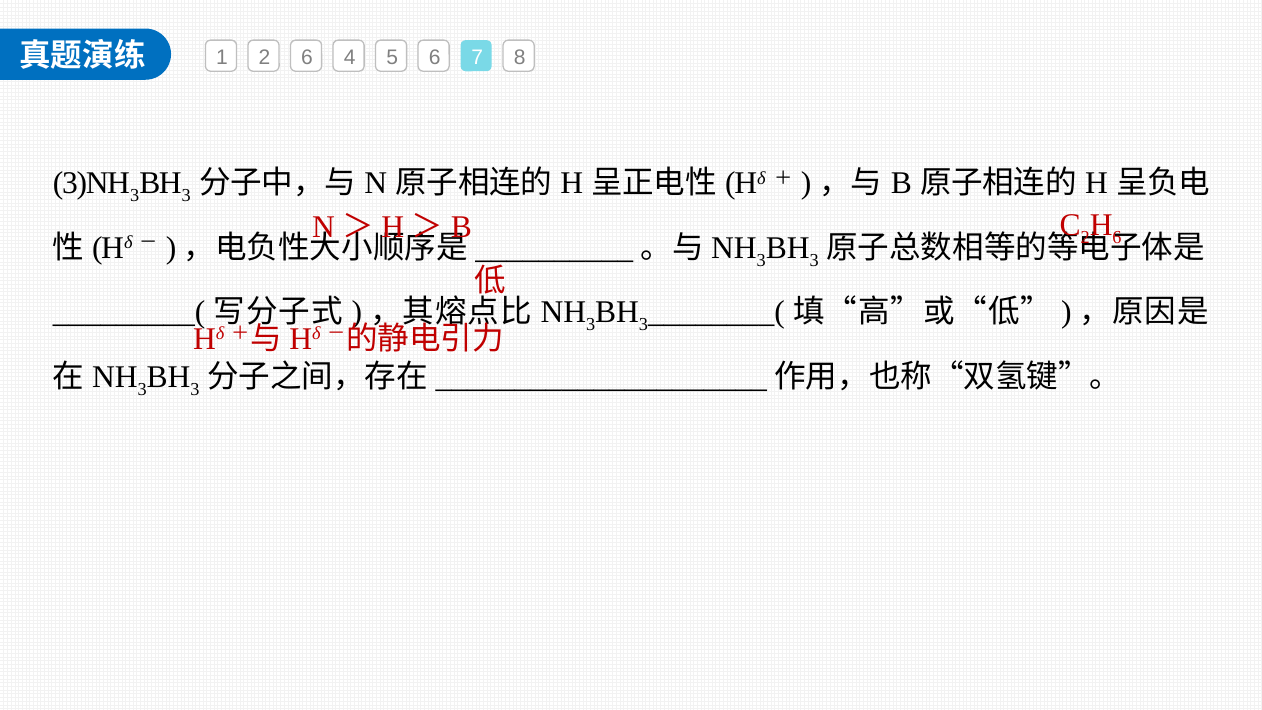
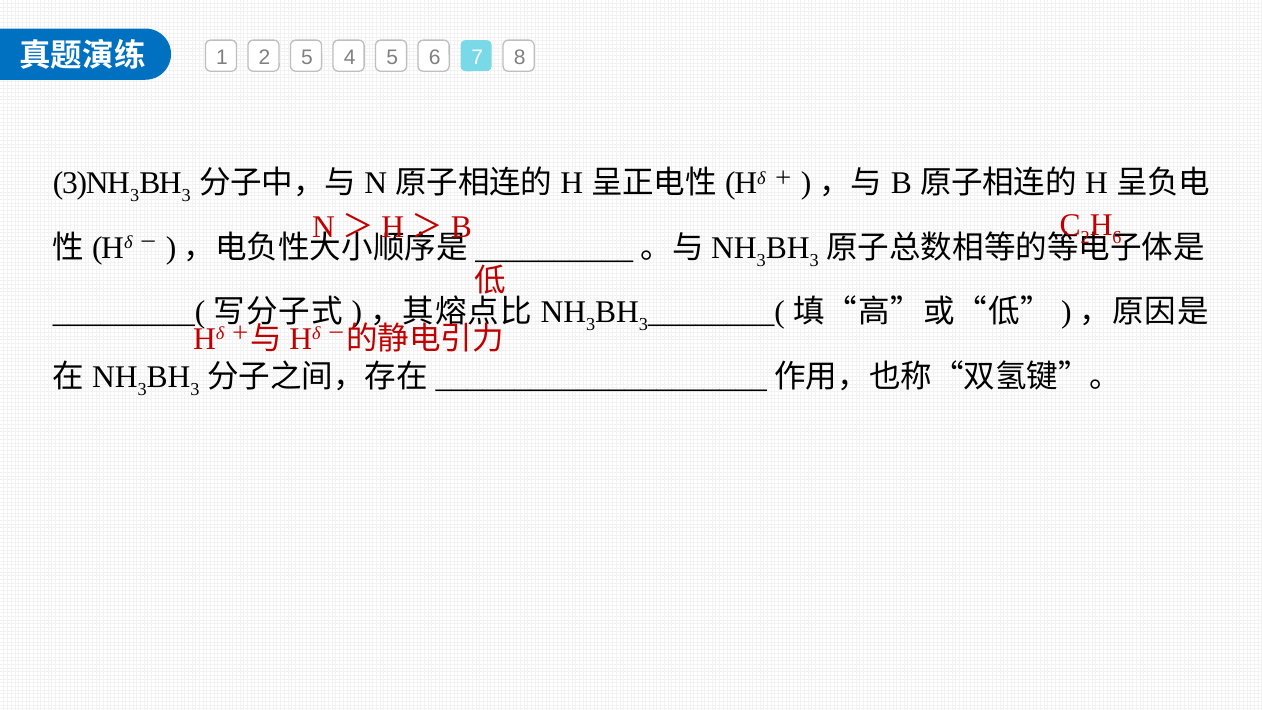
2 6: 6 -> 5
